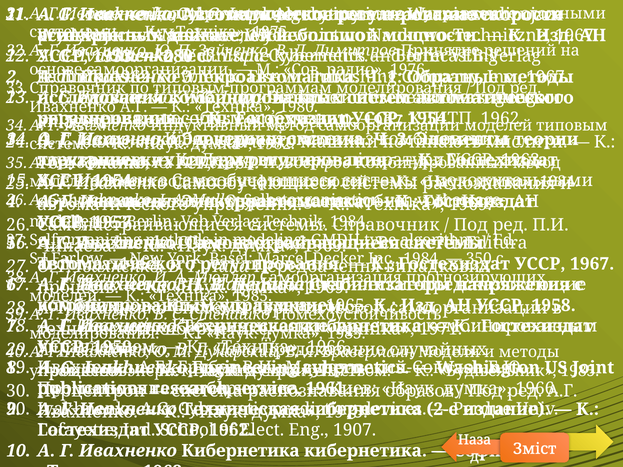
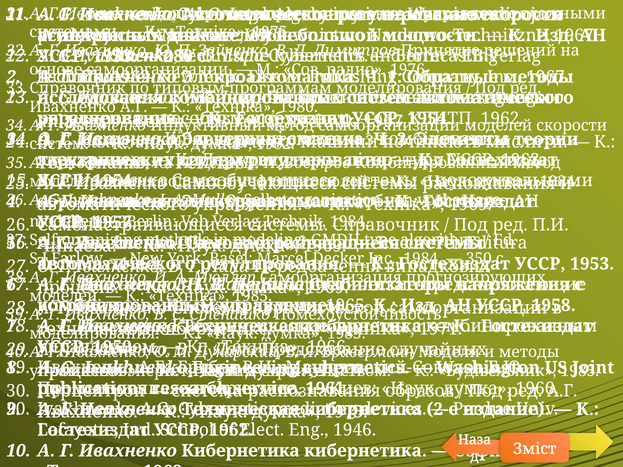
типовым at (572, 126): типовым -> скорости
1967 at (592, 264): 1967 -> 1953
1907: 1907 -> 1946
